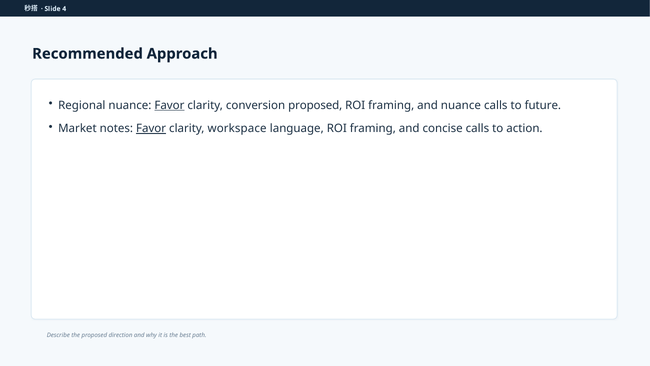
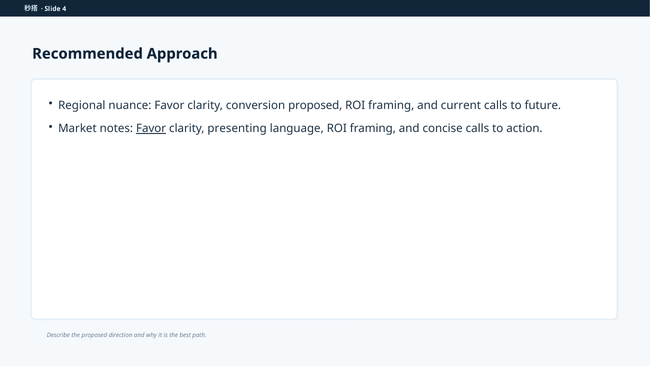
Favor at (169, 105) underline: present -> none
and nuance: nuance -> current
workspace: workspace -> presenting
